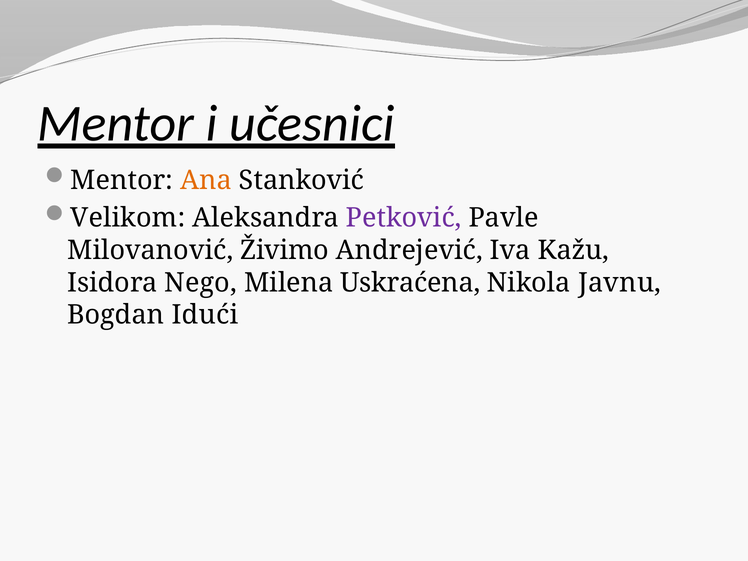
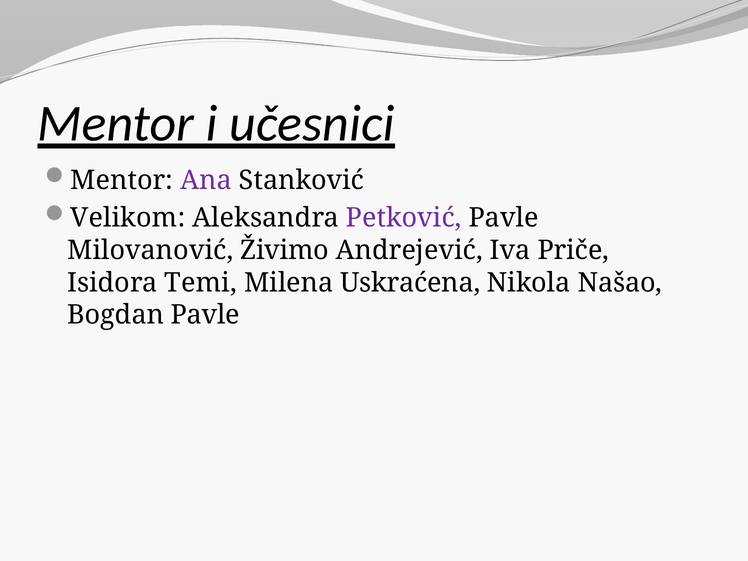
Ana colour: orange -> purple
Kažu: Kažu -> Priče
Nego: Nego -> Temi
Javnu: Javnu -> Našao
Bogdan Idući: Idući -> Pavle
